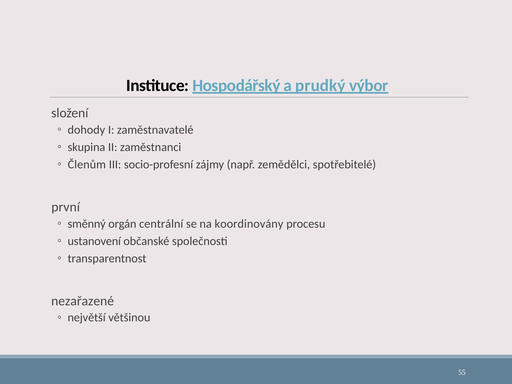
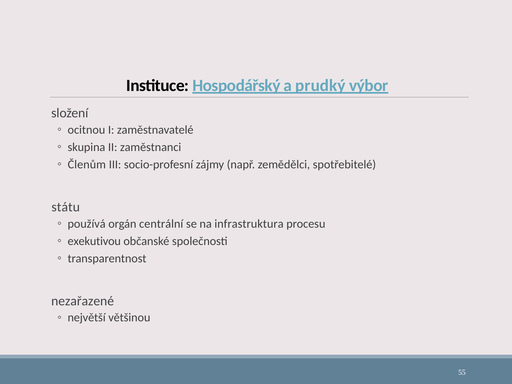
dohody: dohody -> ocitnou
první: první -> státu
směnný: směnný -> používá
koordinovány: koordinovány -> infrastruktura
ustanovení: ustanovení -> exekutivou
